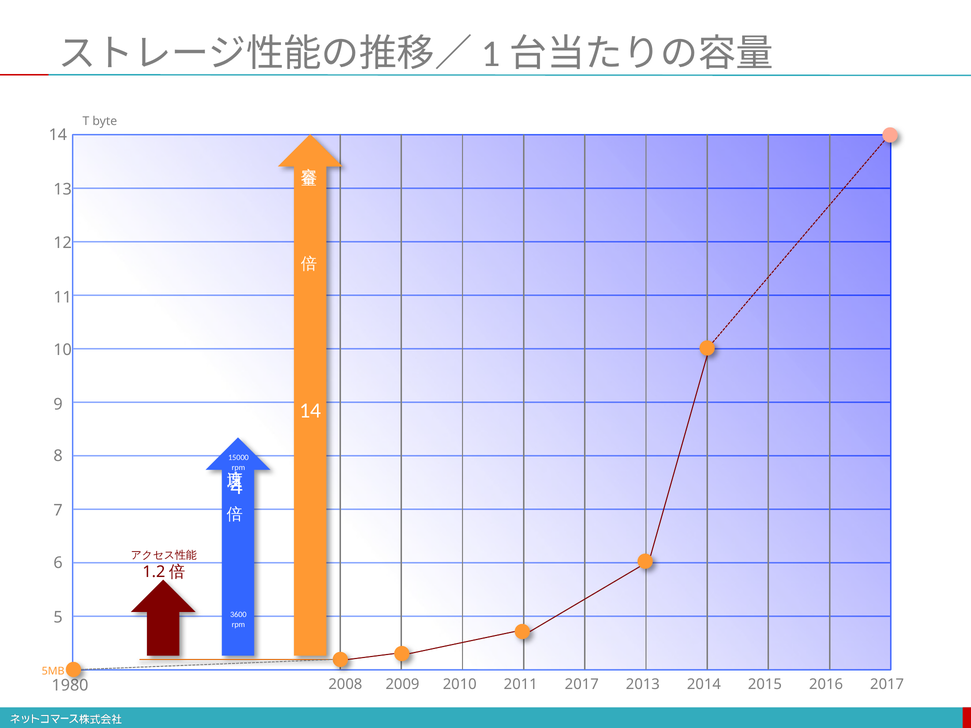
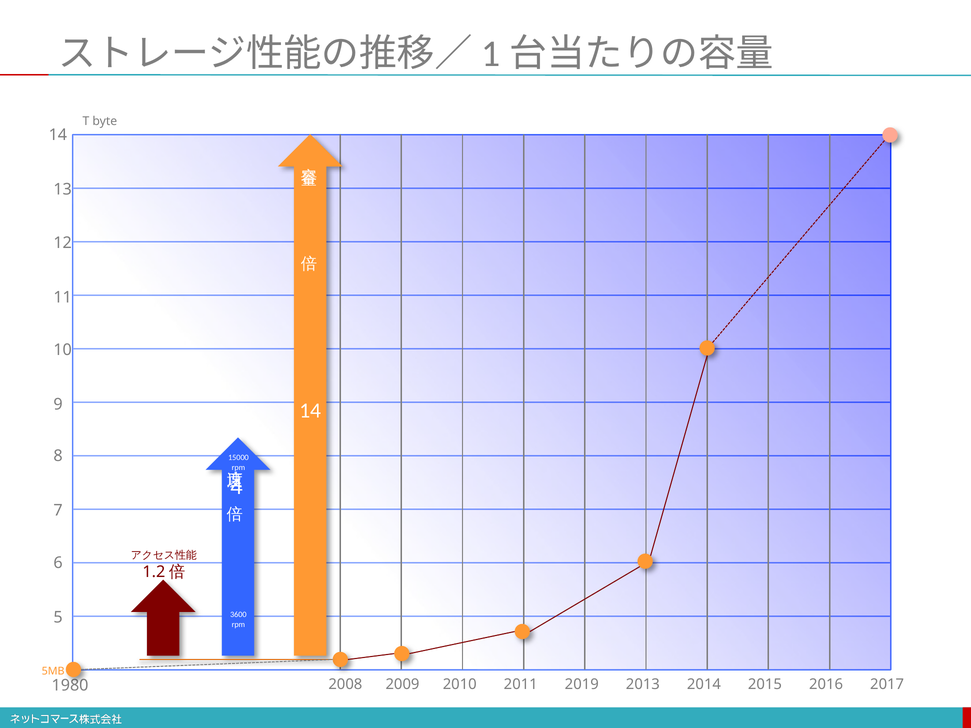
2011 2017: 2017 -> 2019
